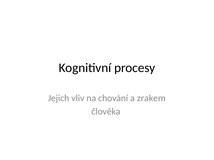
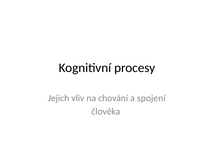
zrakem: zrakem -> spojení
